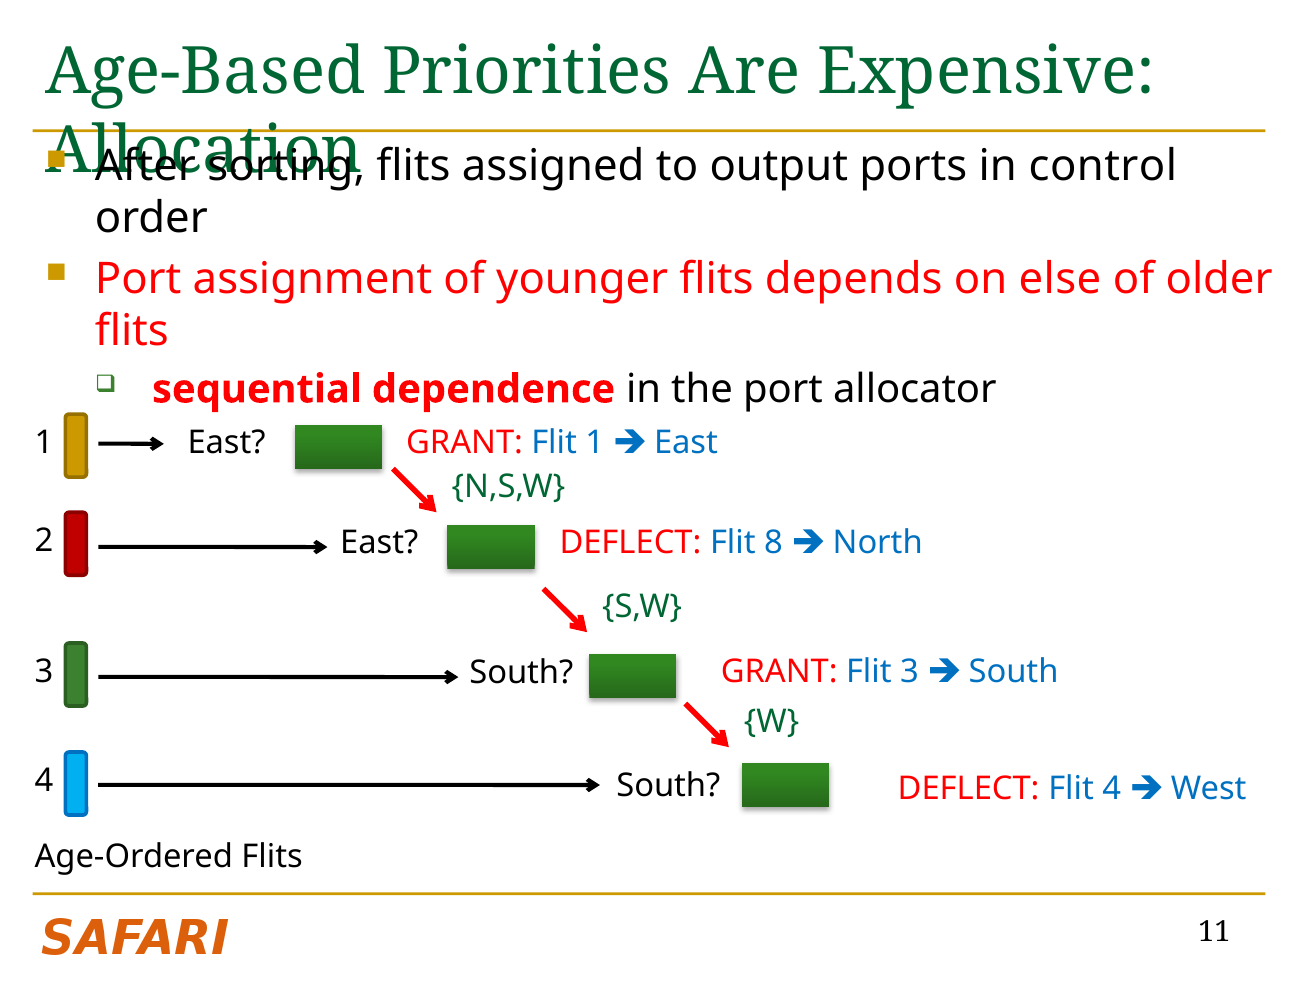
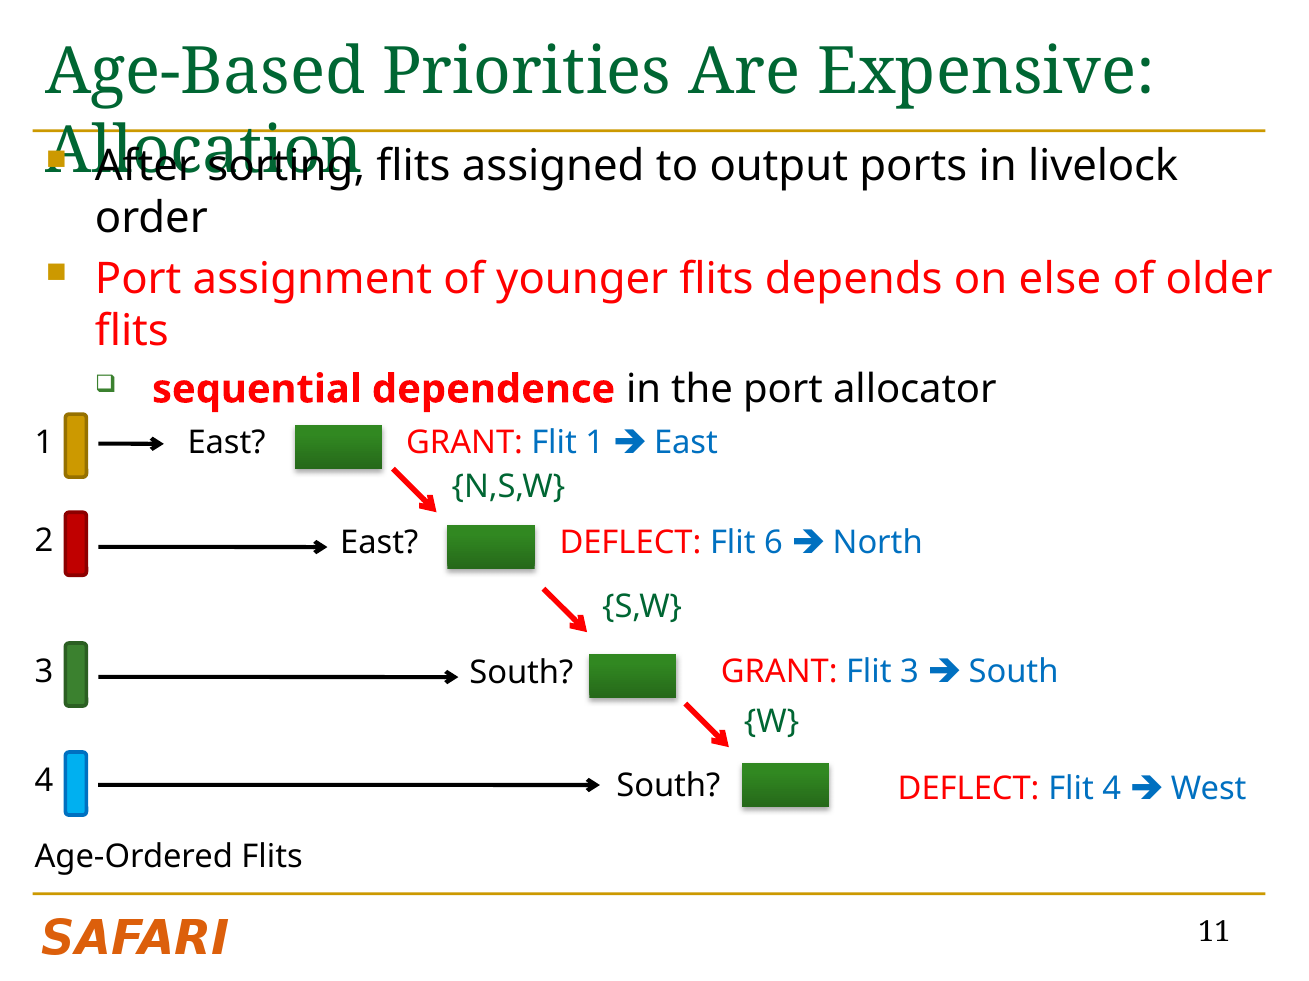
control: control -> livelock
8: 8 -> 6
